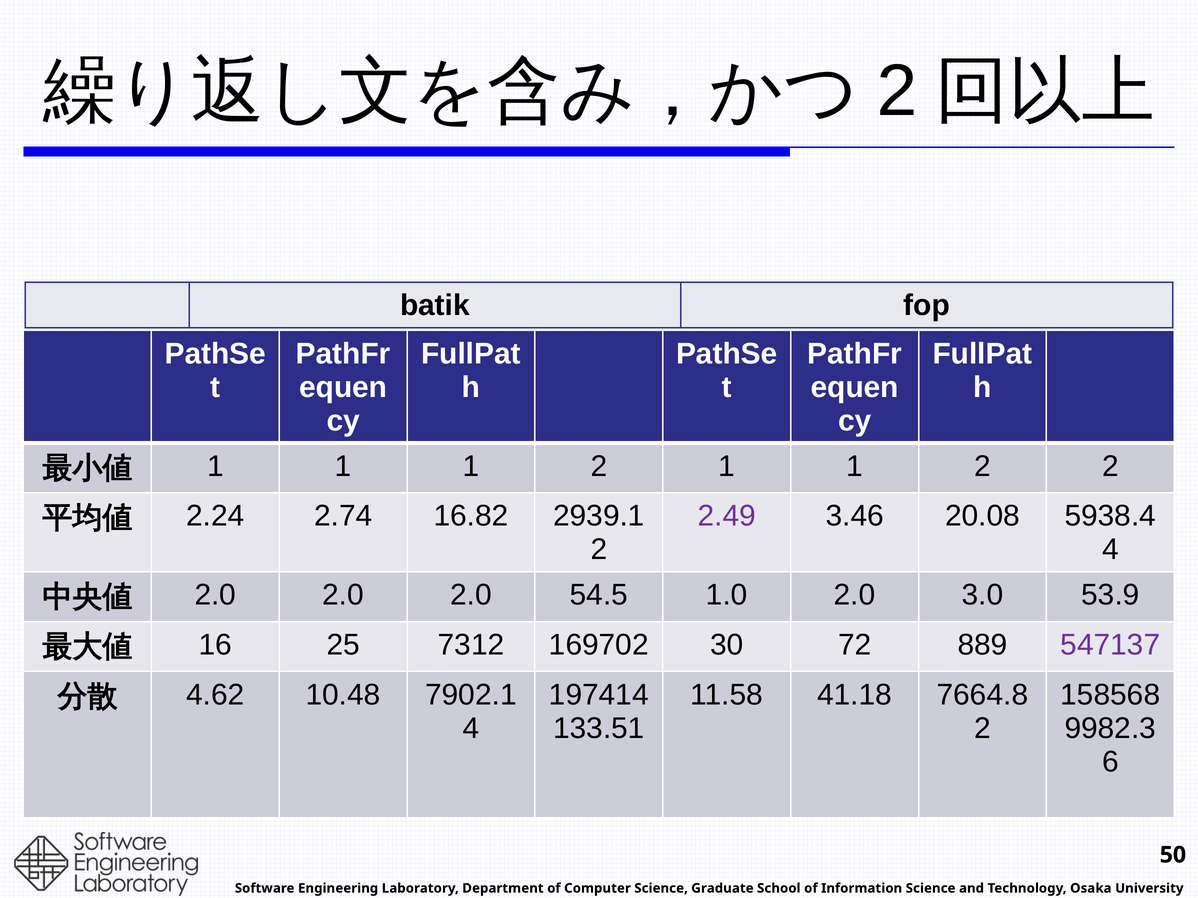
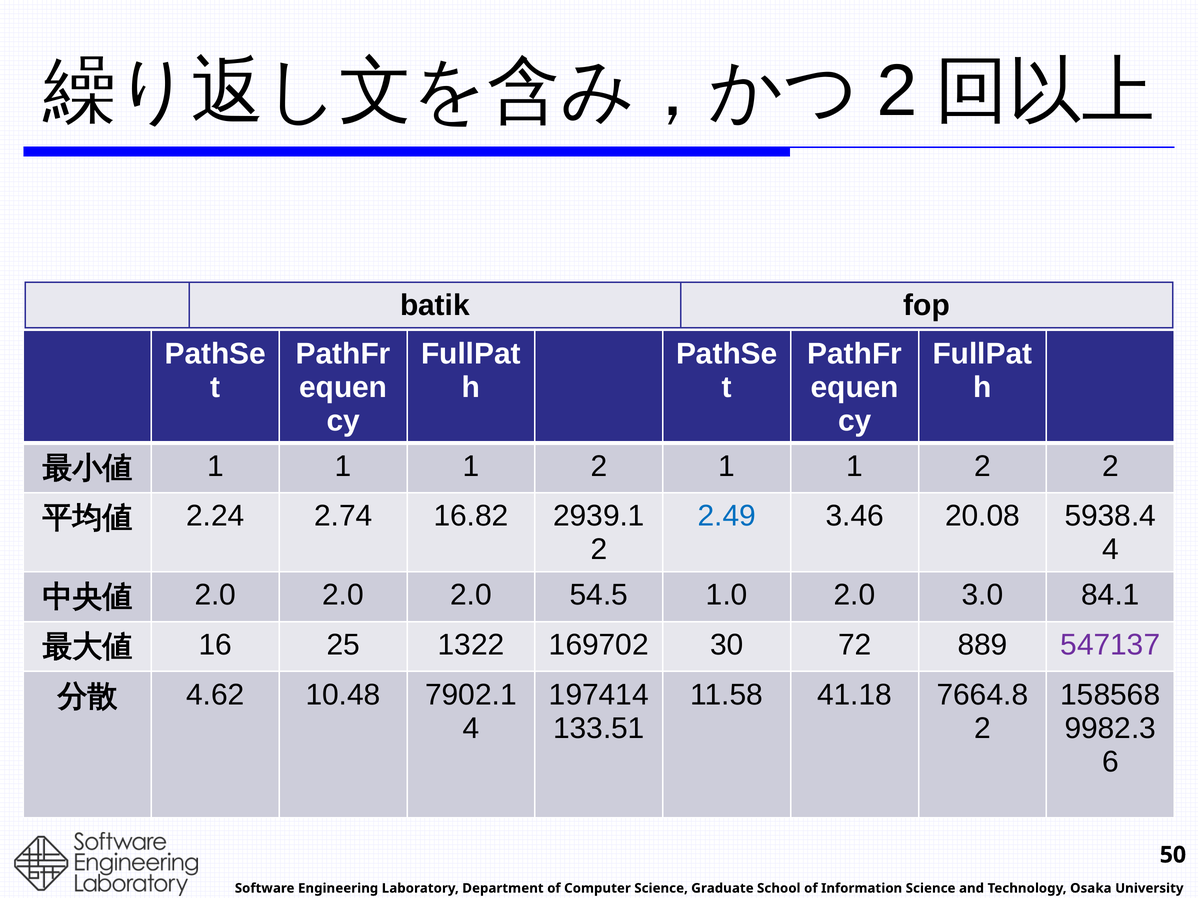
2.49 colour: purple -> blue
53.9: 53.9 -> 84.1
7312: 7312 -> 1322
